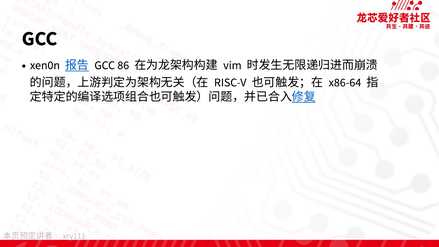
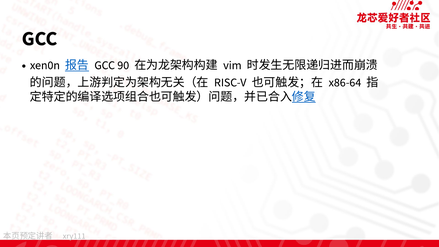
86: 86 -> 90
